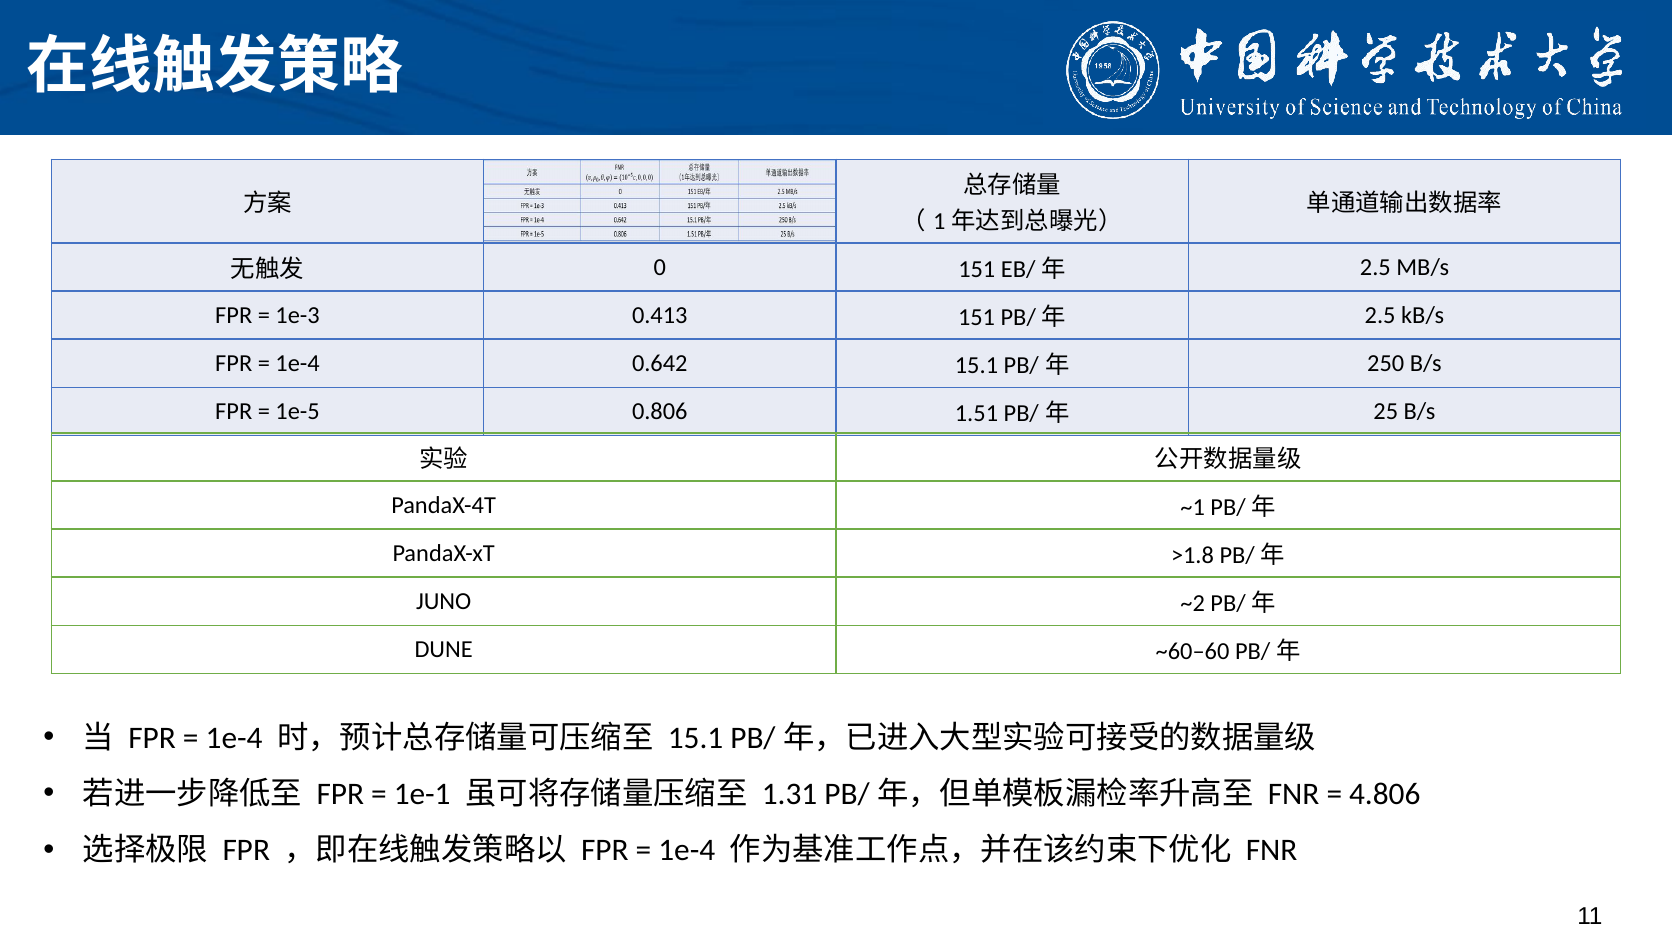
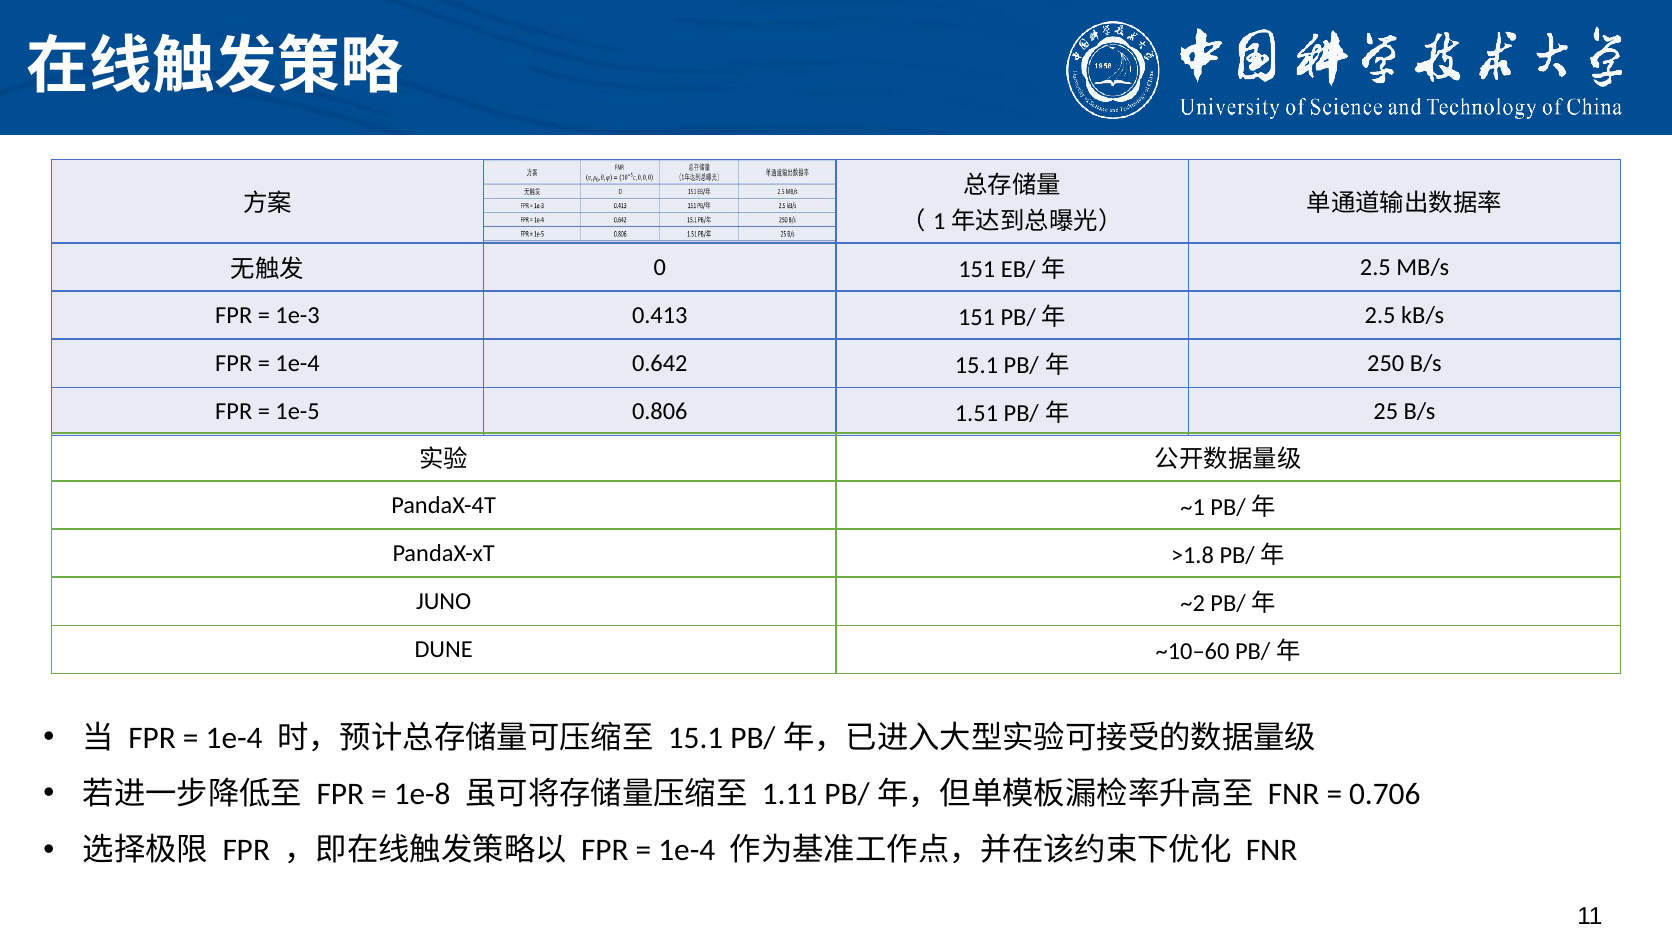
~60–60: ~60–60 -> ~10–60
1e-1: 1e-1 -> 1e-8
1.31: 1.31 -> 1.11
4.806: 4.806 -> 0.706
